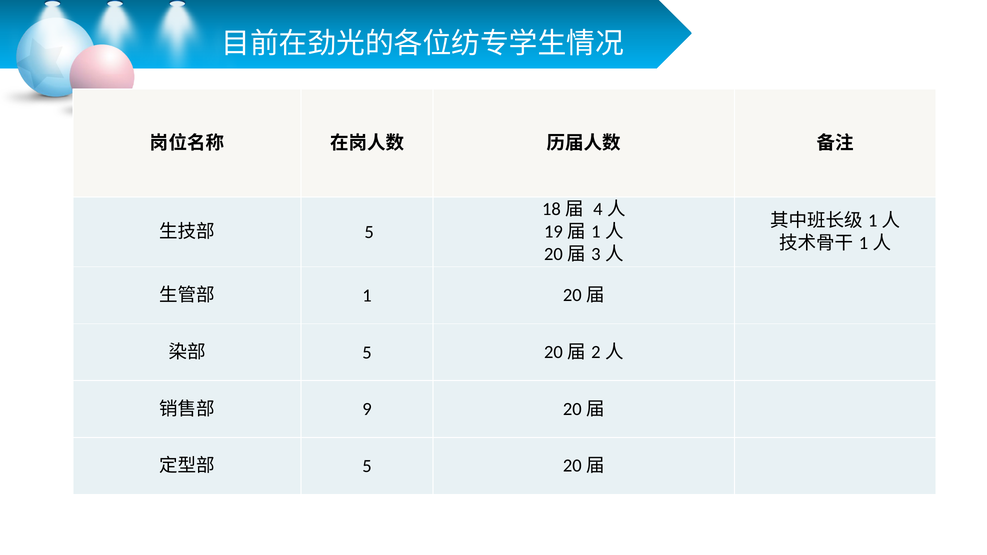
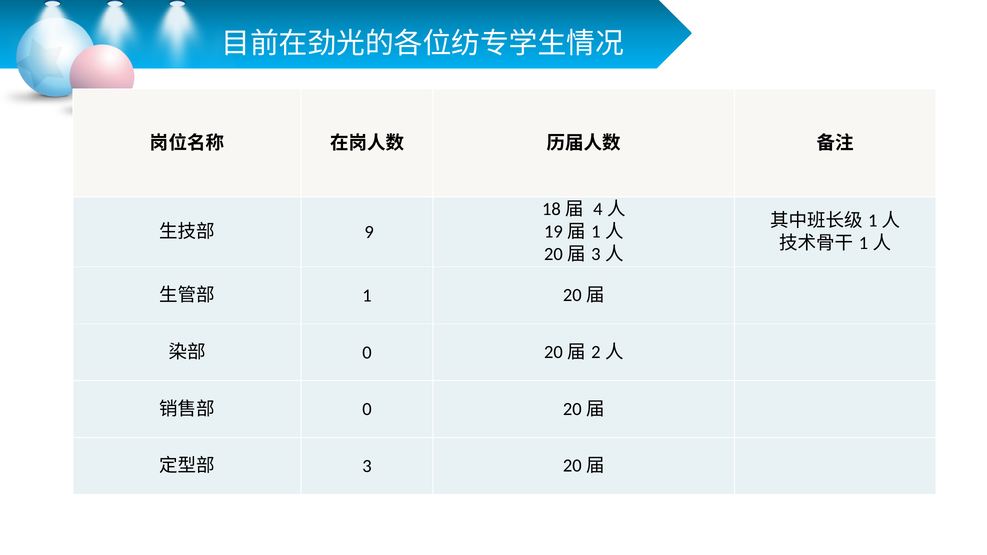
5 at (369, 232): 5 -> 9
5 at (367, 353): 5 -> 0
9 at (367, 410): 9 -> 0
5 at (367, 466): 5 -> 3
